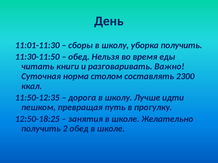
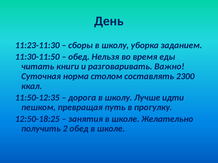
11:01-11:30: 11:01-11:30 -> 11:23-11:30
уборка получить: получить -> заданием
